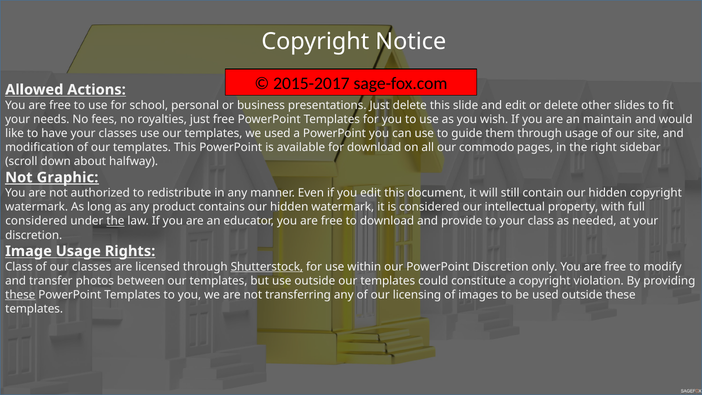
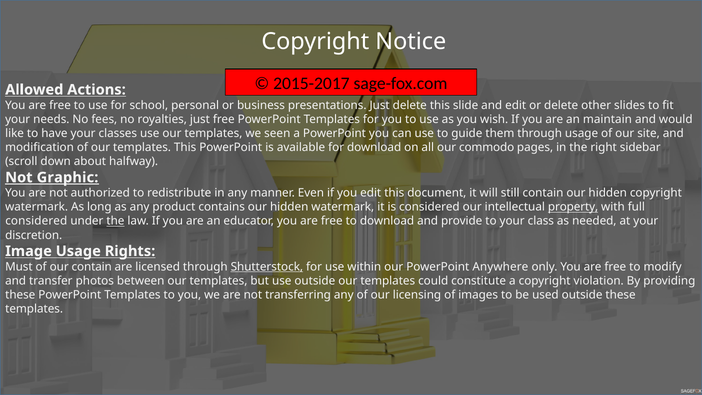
we used: used -> seen
property underline: none -> present
Class at (19, 267): Class -> Must
our classes: classes -> contain
PowerPoint Discretion: Discretion -> Anywhere
these at (20, 295) underline: present -> none
